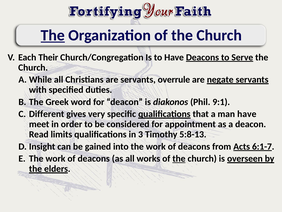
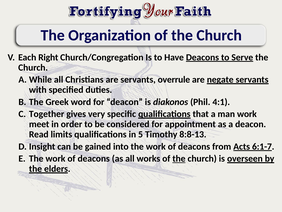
The at (53, 35) underline: present -> none
Their: Their -> Right
9:1: 9:1 -> 4:1
Different: Different -> Together
man have: have -> work
3: 3 -> 5
5:8-13: 5:8-13 -> 8:8-13
